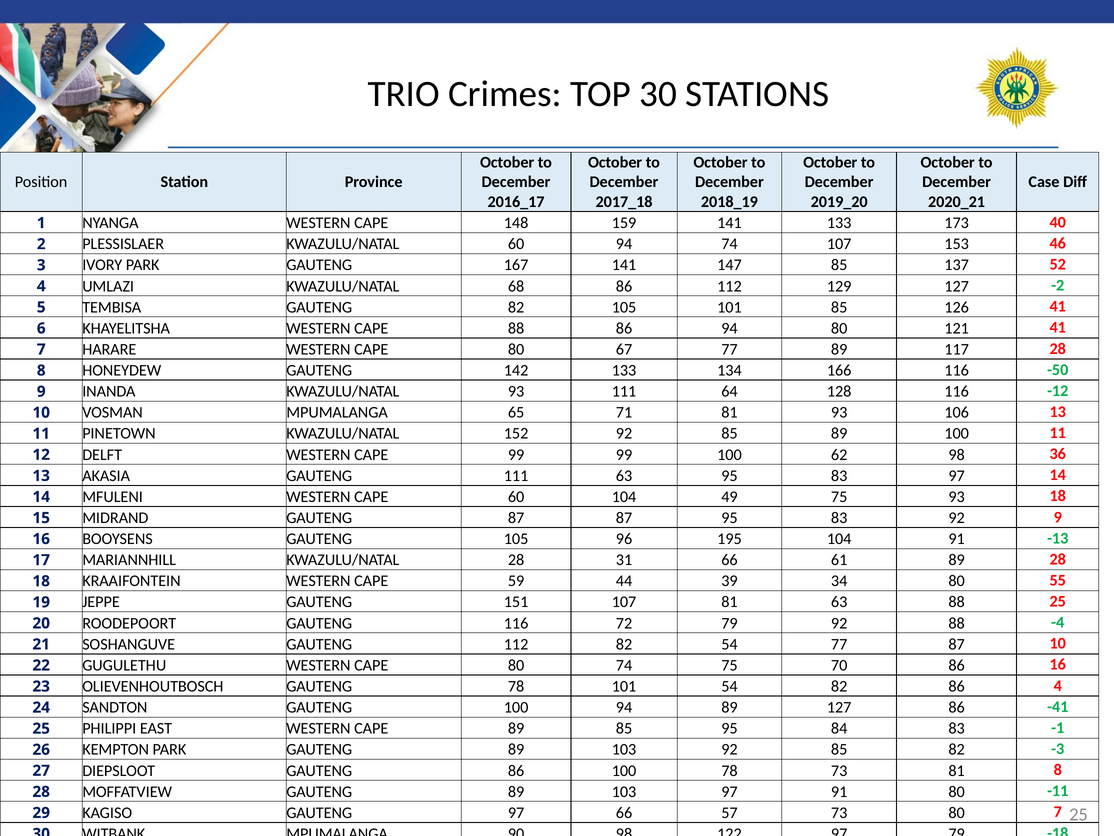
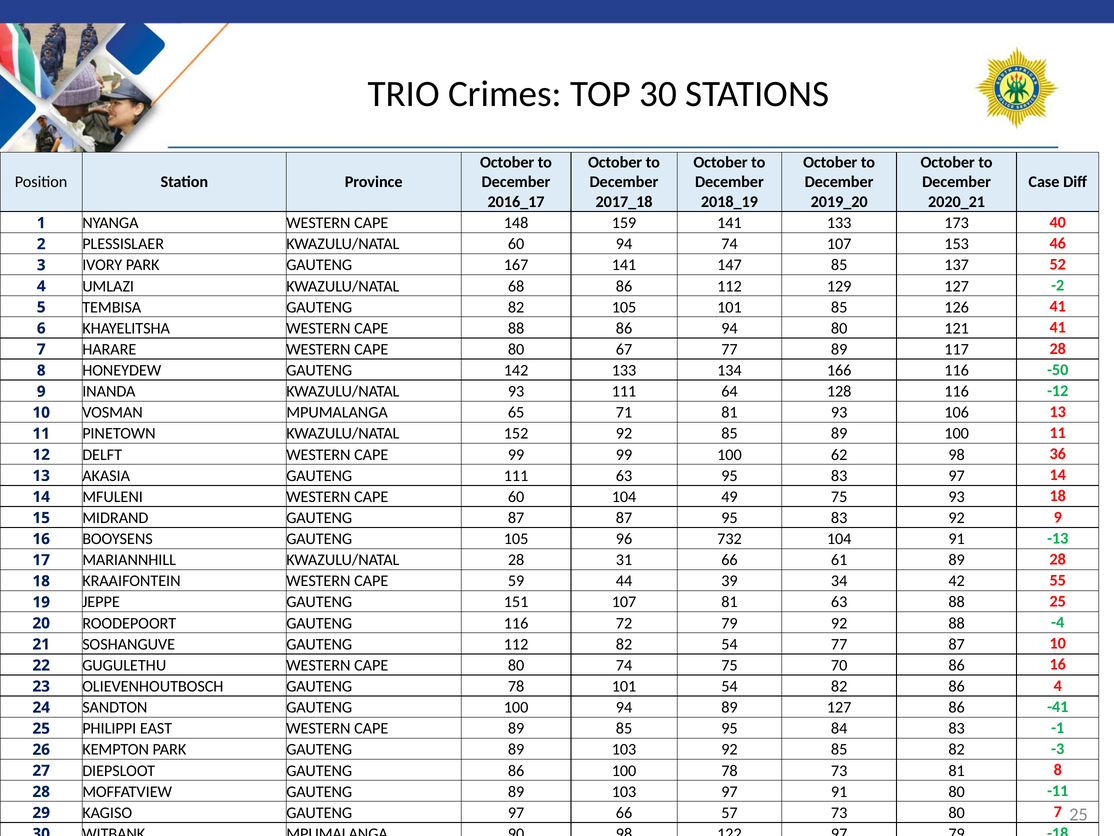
195: 195 -> 732
34 80: 80 -> 42
